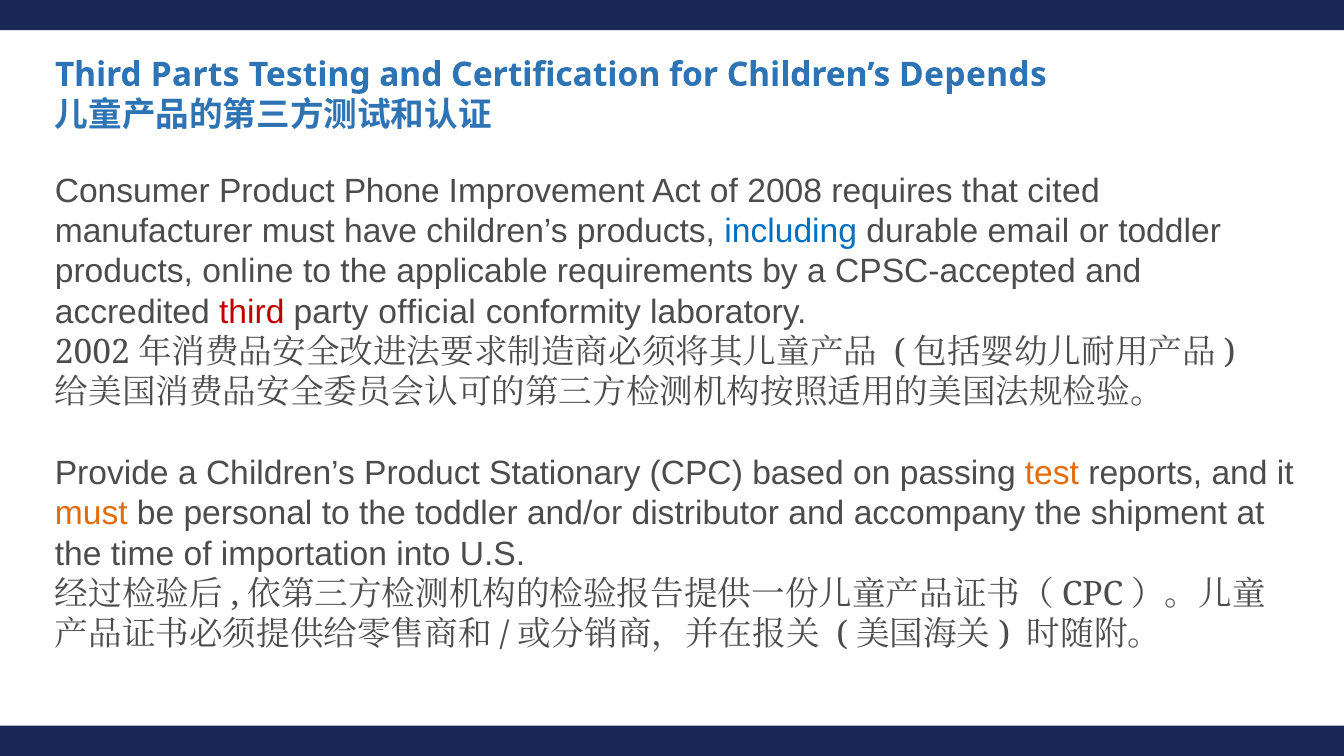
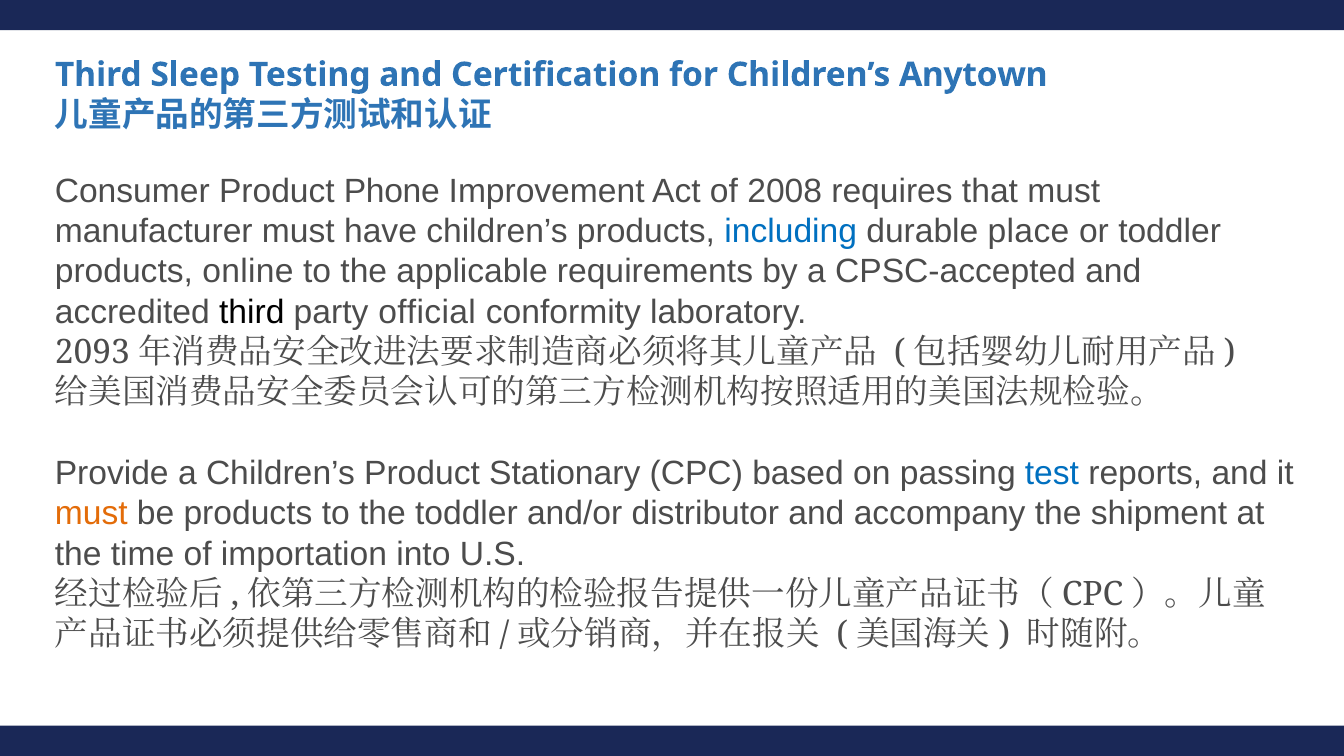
Parts: Parts -> Sleep
Depends: Depends -> Anytown
that cited: cited -> must
email: email -> place
third at (252, 312) colour: red -> black
2002: 2002 -> 2093
test colour: orange -> blue
be personal: personal -> products
